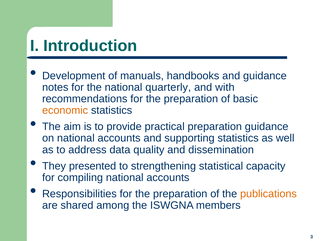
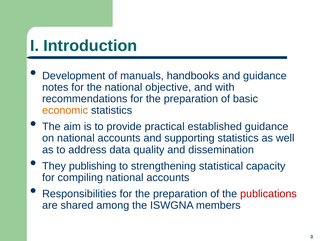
quarterly: quarterly -> objective
practical preparation: preparation -> established
presented: presented -> publishing
publications colour: orange -> red
